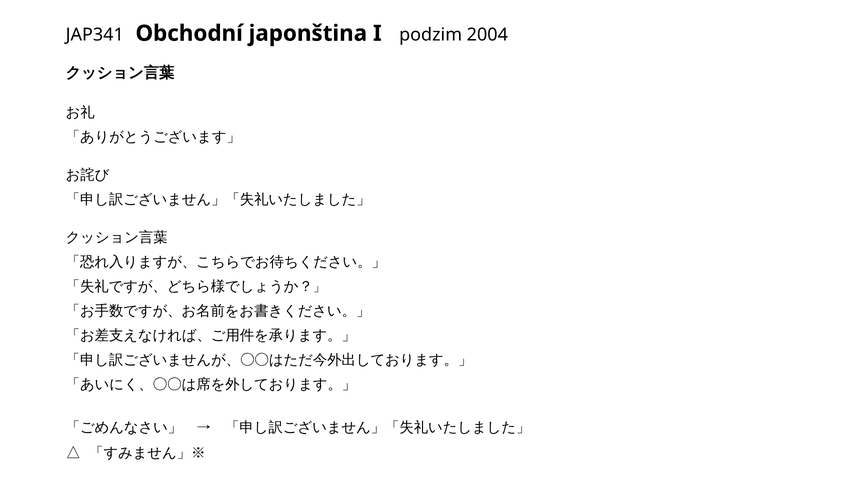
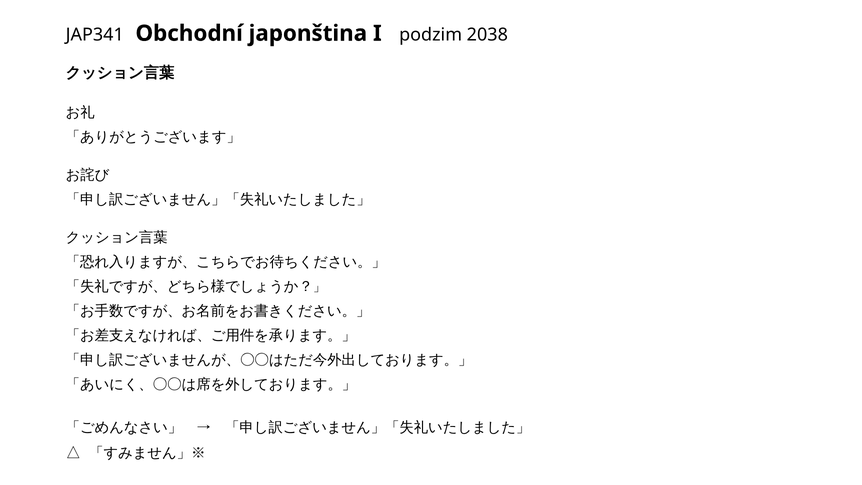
2004: 2004 -> 2038
